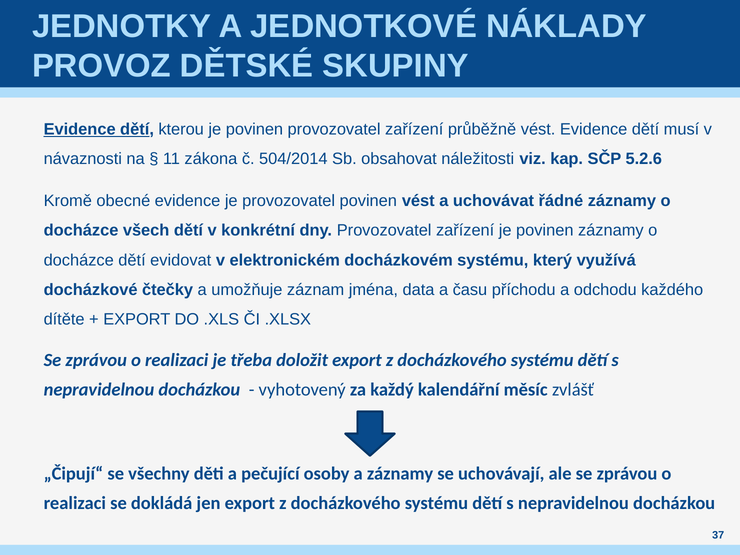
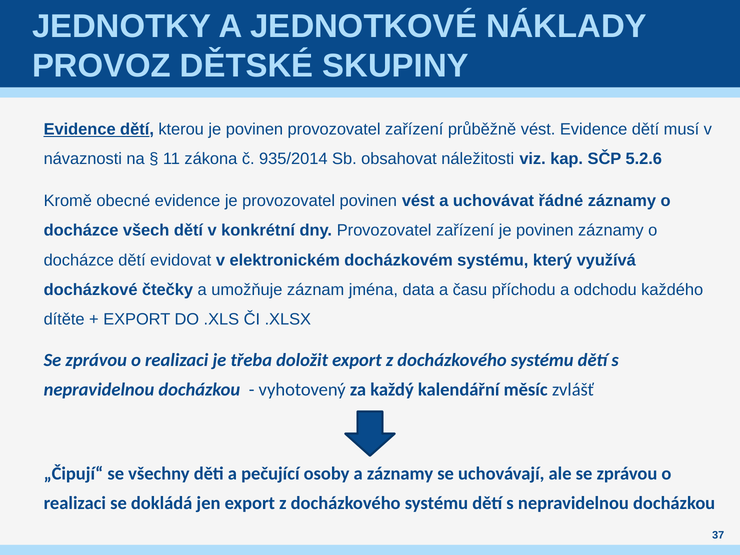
504/2014: 504/2014 -> 935/2014
